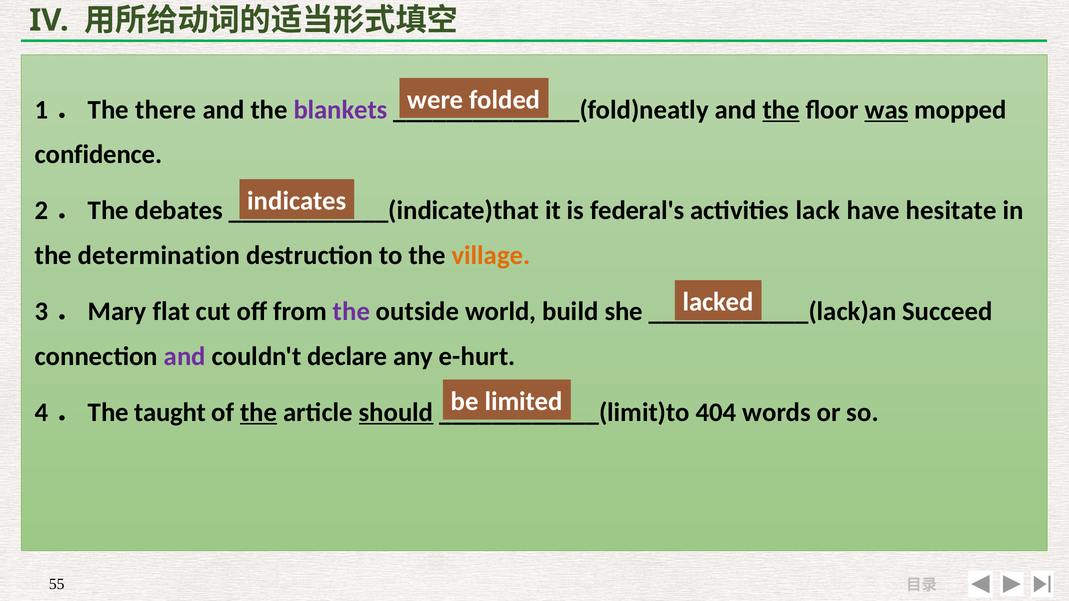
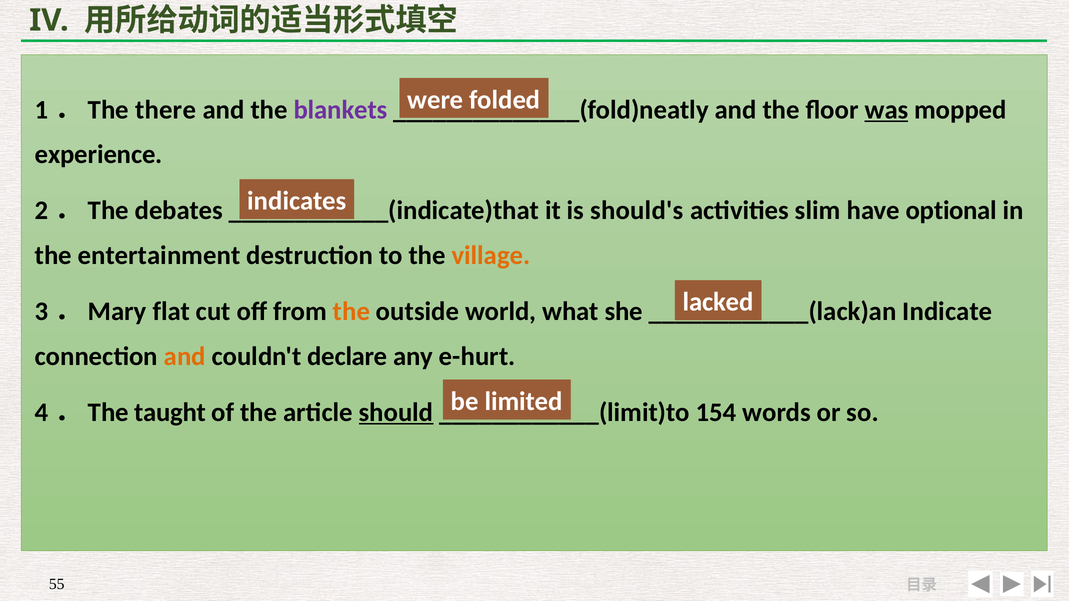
the at (781, 110) underline: present -> none
confidence: confidence -> experience
federal's: federal's -> should's
lack: lack -> slim
hesitate: hesitate -> optional
determination: determination -> entertainment
the at (351, 312) colour: purple -> orange
build: build -> what
Succeed: Succeed -> Indicate
and at (185, 357) colour: purple -> orange
the at (259, 413) underline: present -> none
404: 404 -> 154
